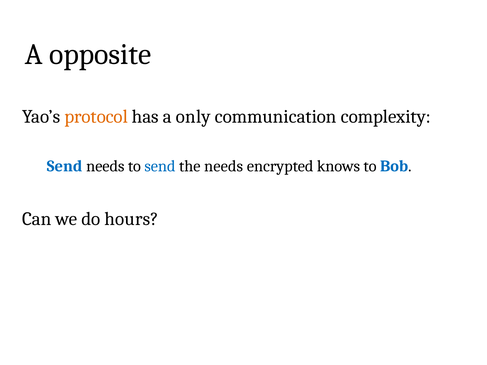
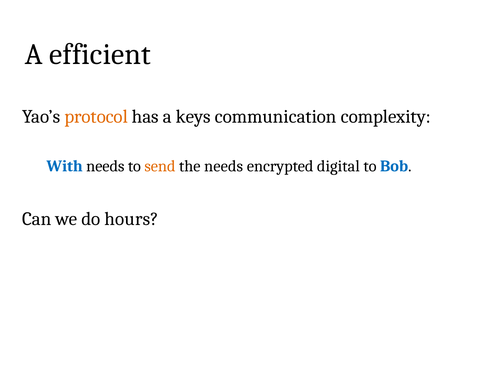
opposite: opposite -> efficient
only: only -> keys
Send at (65, 166): Send -> With
send at (160, 166) colour: blue -> orange
knows: knows -> digital
